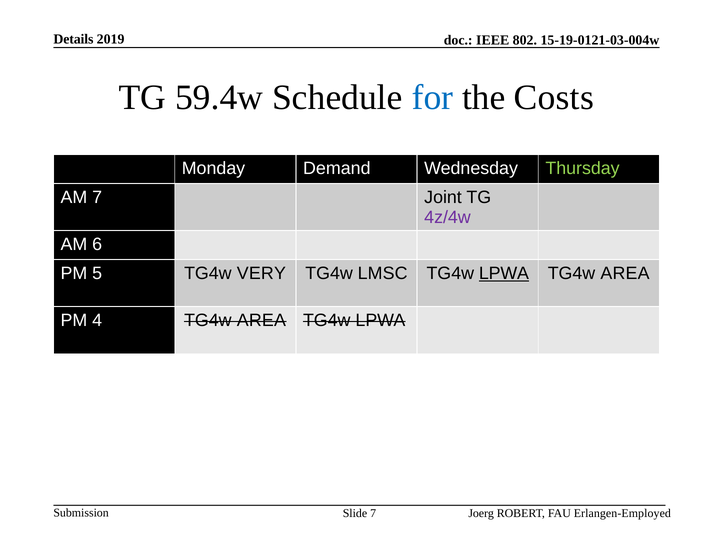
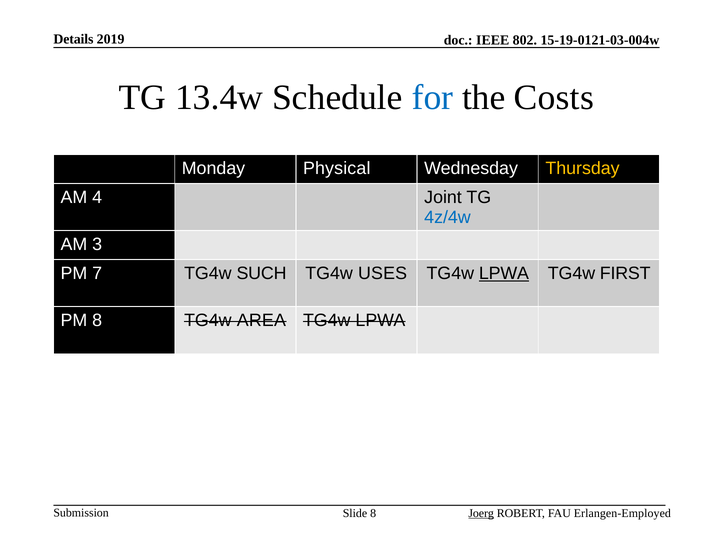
59.4w: 59.4w -> 13.4w
Demand: Demand -> Physical
Thursday colour: light green -> yellow
AM 7: 7 -> 4
4z/4w colour: purple -> blue
6: 6 -> 3
5: 5 -> 7
VERY: VERY -> SUCH
LMSC: LMSC -> USES
AREA at (625, 273): AREA -> FIRST
PM 4: 4 -> 8
Slide 7: 7 -> 8
Joerg underline: none -> present
